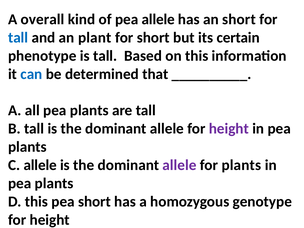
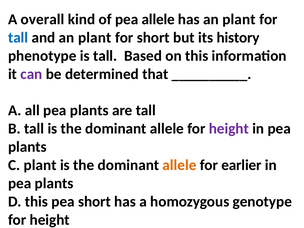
has an short: short -> plant
certain: certain -> history
can colour: blue -> purple
C allele: allele -> plant
allele at (179, 165) colour: purple -> orange
for plants: plants -> earlier
